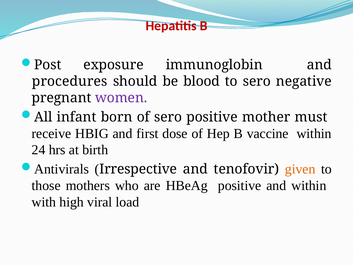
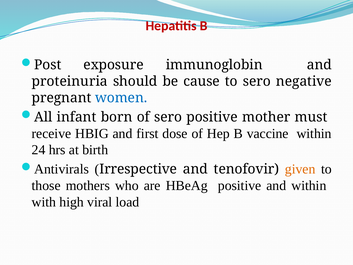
procedures: procedures -> proteinuria
blood: blood -> cause
women colour: purple -> blue
